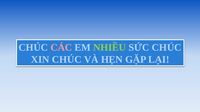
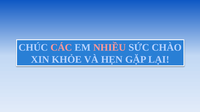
NHIỀU colour: light green -> pink
SỨC CHÚC: CHÚC -> CHÀO
XIN CHÚC: CHÚC -> KHỎE
